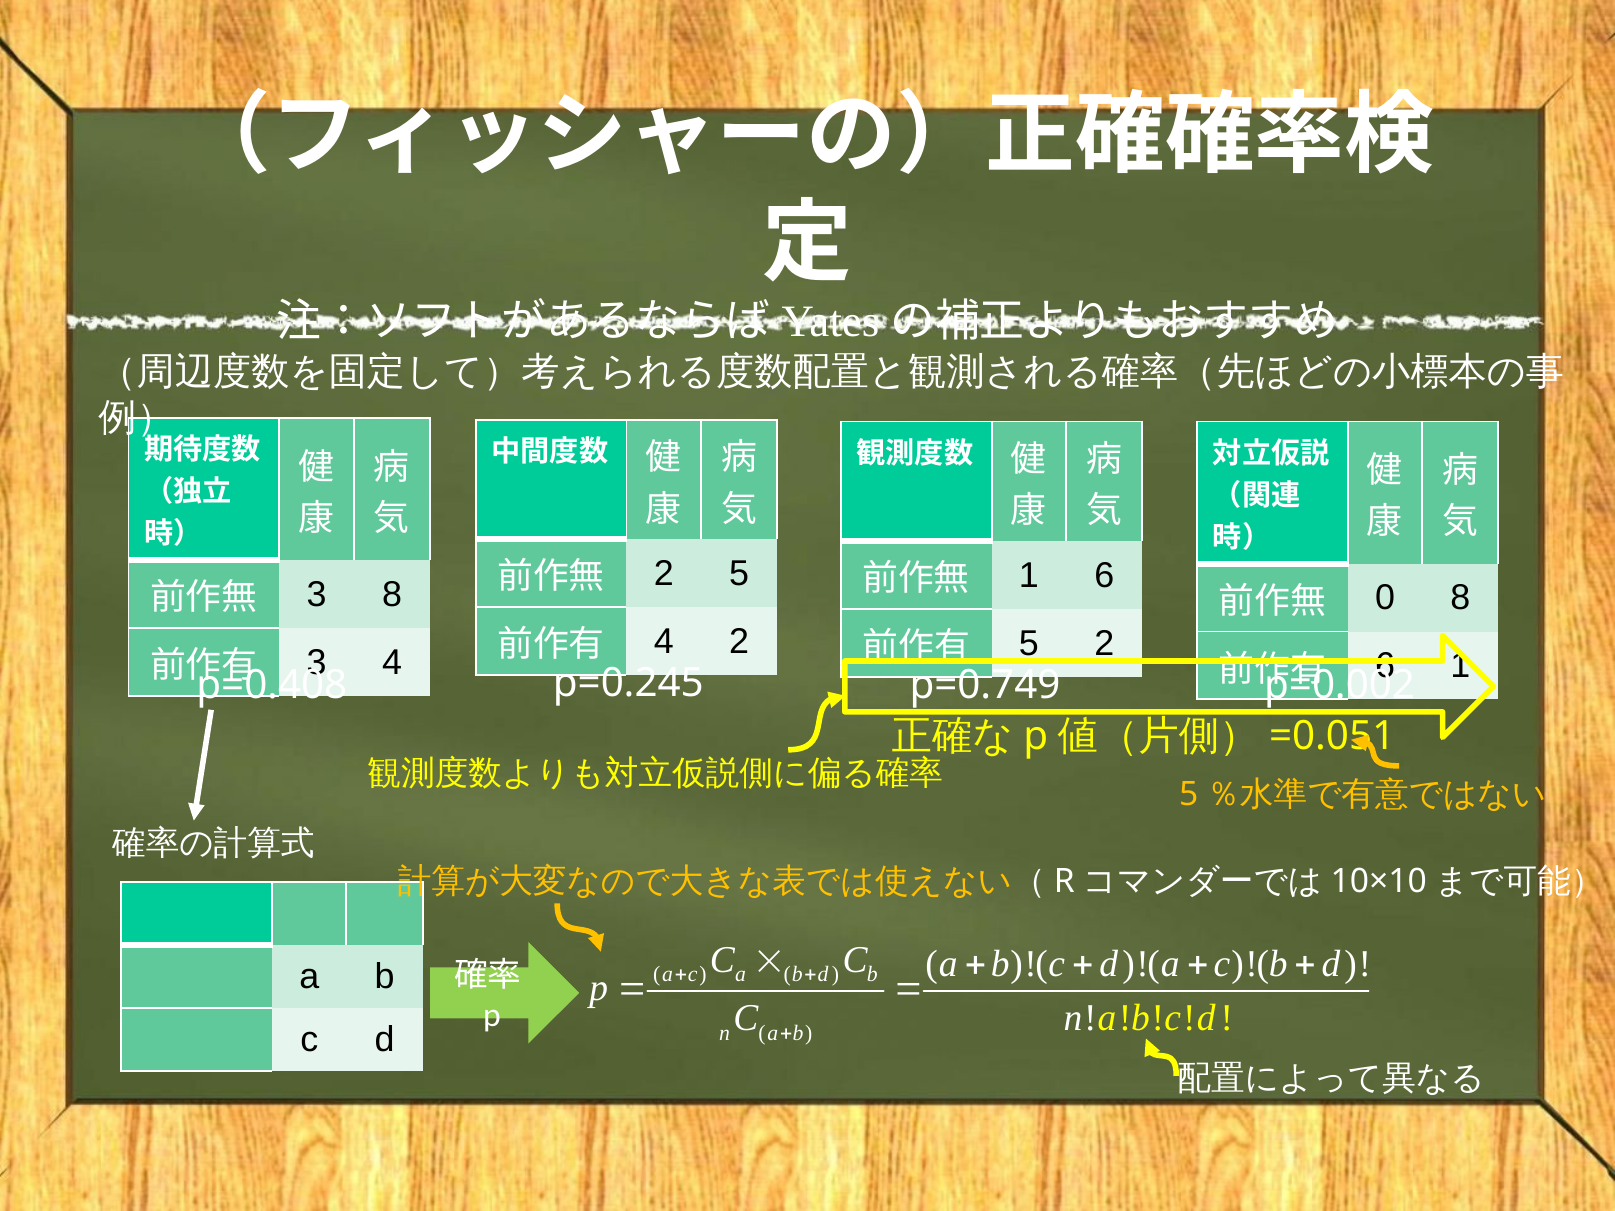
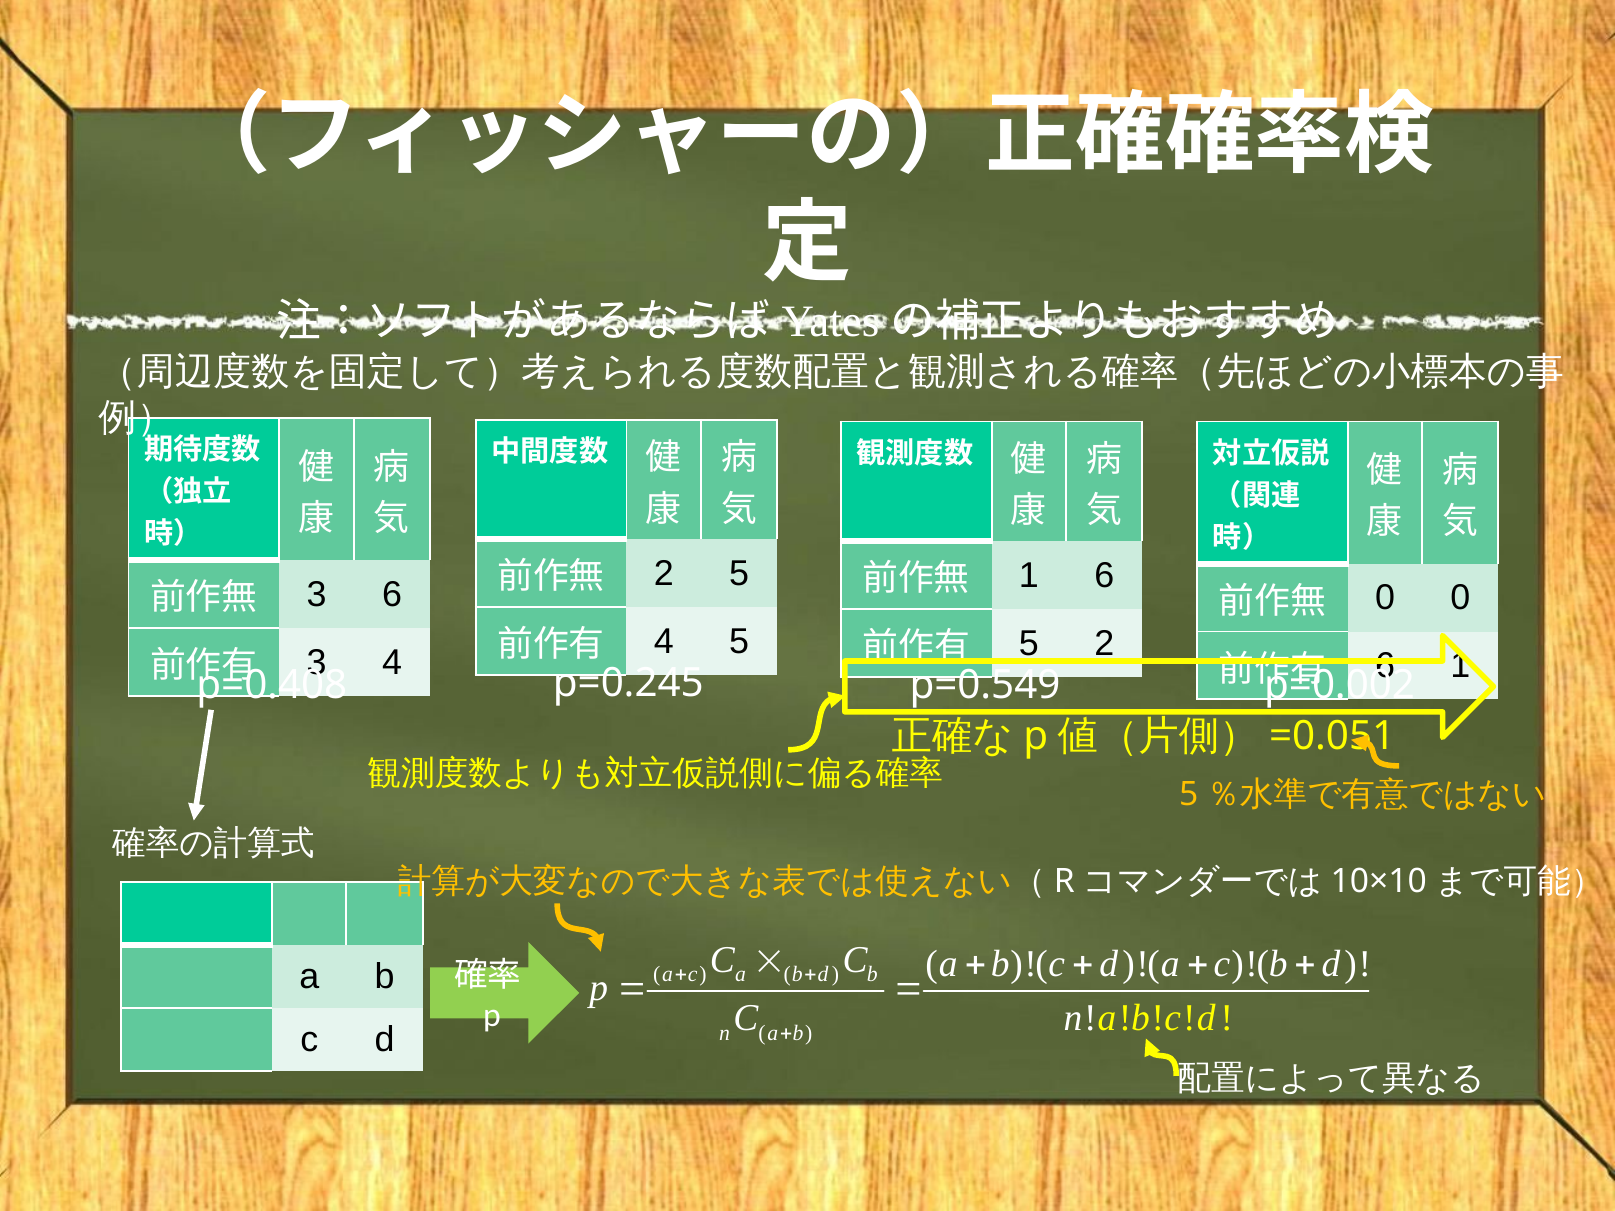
3 8: 8 -> 6
0 8: 8 -> 0
4 2: 2 -> 5
p=0.749: p=0.749 -> p=0.549
